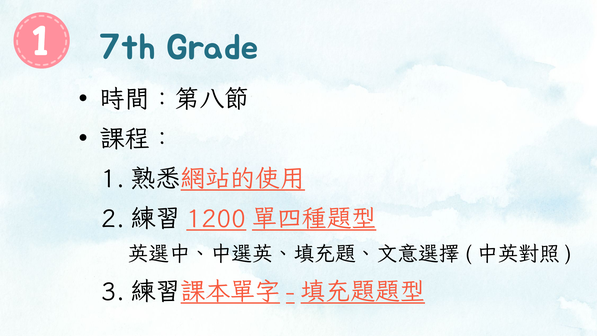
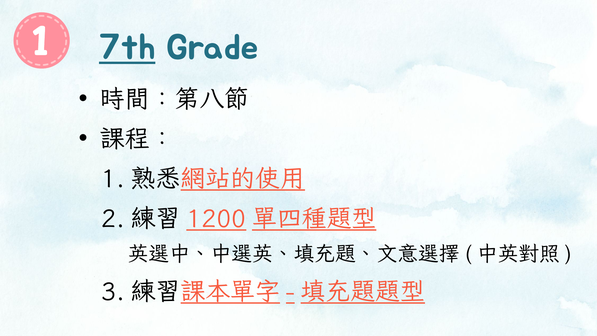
7th underline: none -> present
